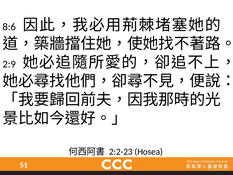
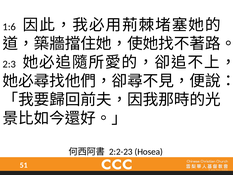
8:6: 8:6 -> 1:6
2:9: 2:9 -> 2:3
